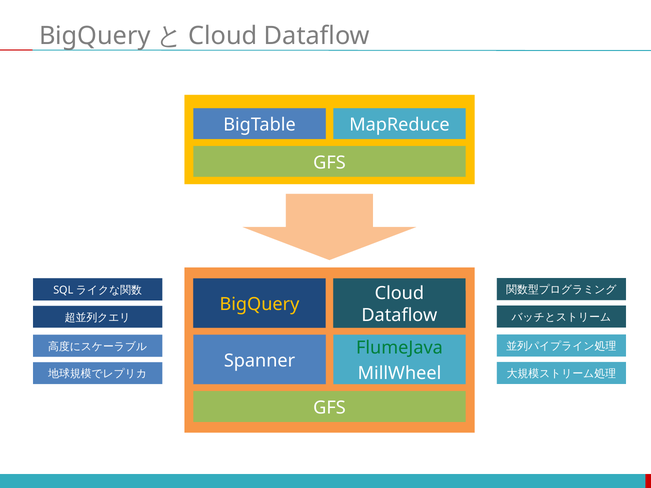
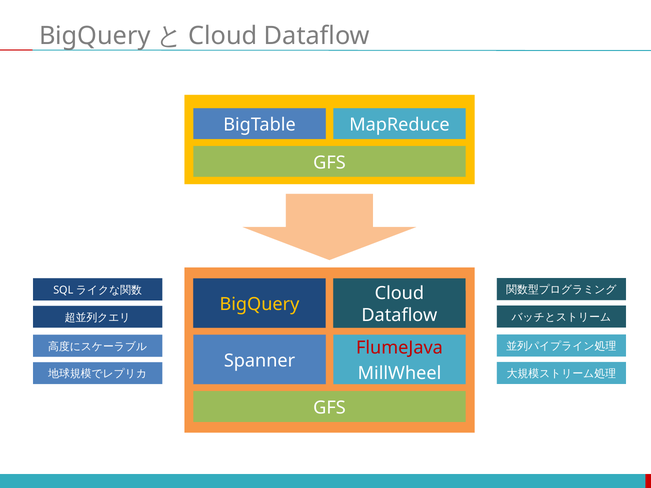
FlumeJava colour: green -> red
